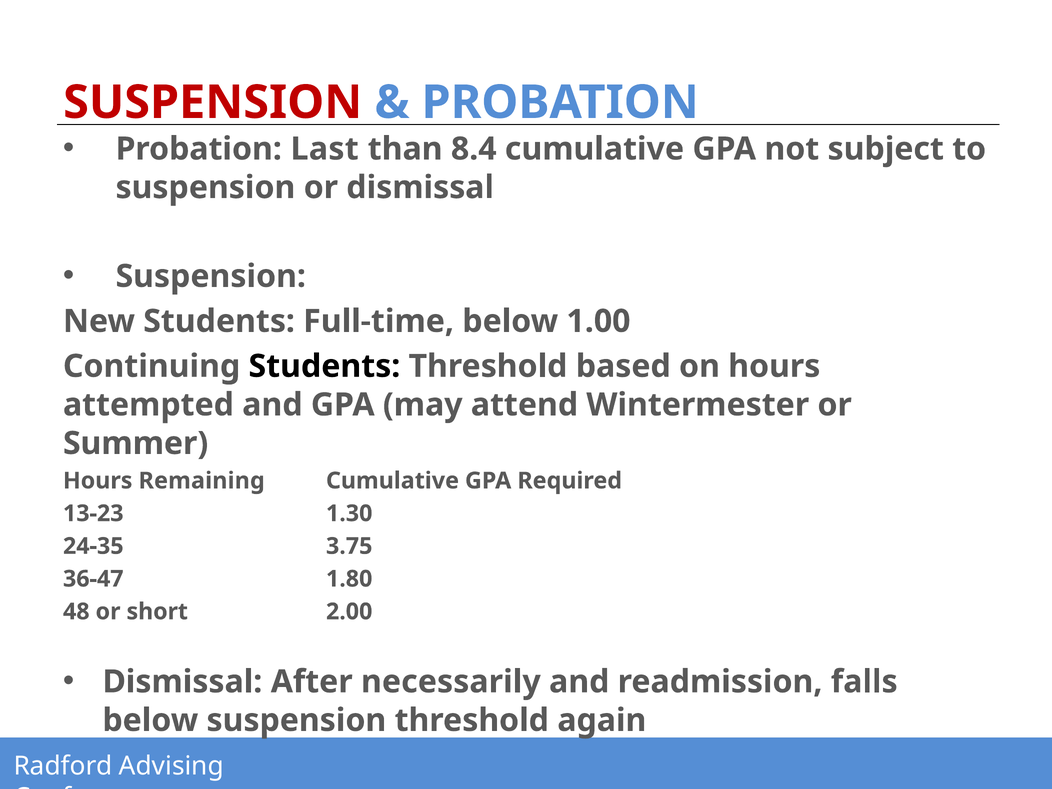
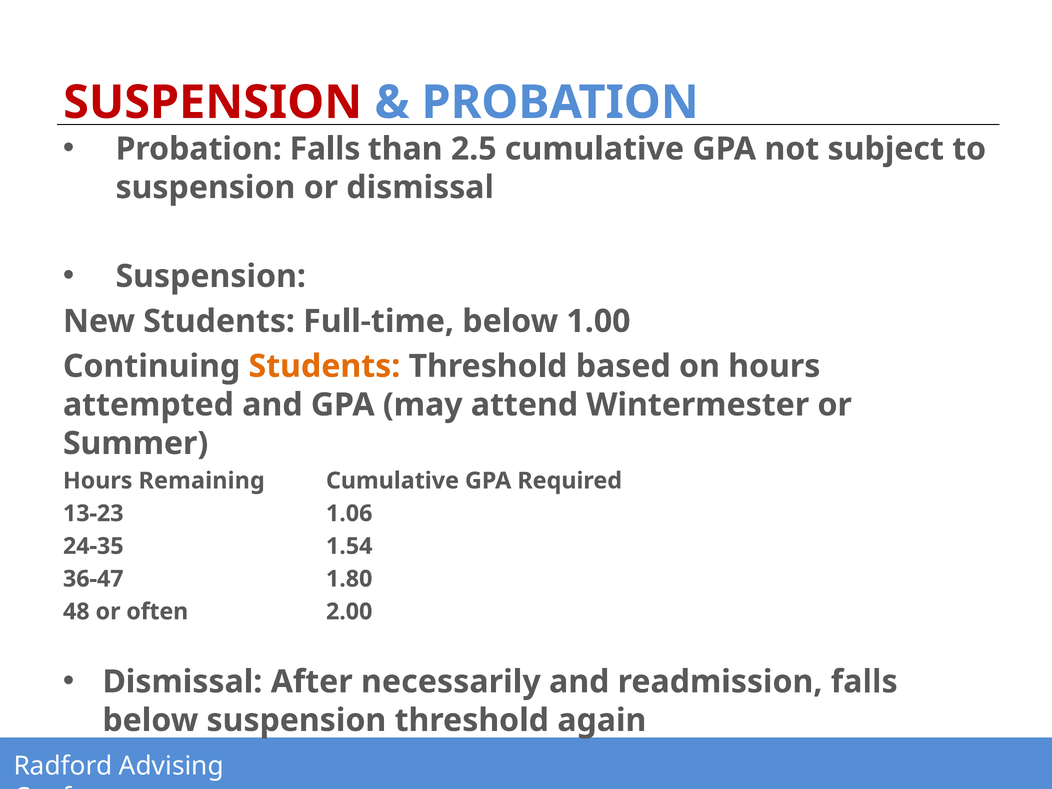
Probation Last: Last -> Falls
8.4: 8.4 -> 2.5
Students at (324, 366) colour: black -> orange
1.30: 1.30 -> 1.06
3.75: 3.75 -> 1.54
short: short -> often
